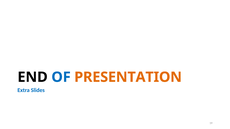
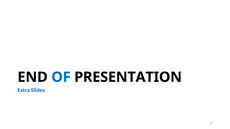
PRESENTATION colour: orange -> black
